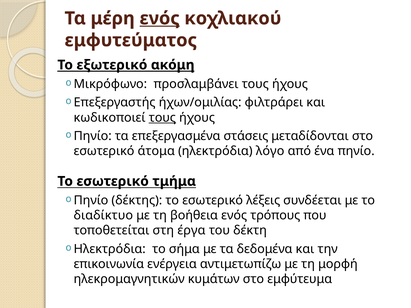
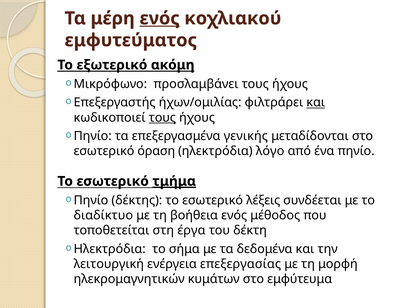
και at (316, 103) underline: none -> present
στάσεις: στάσεις -> γενικής
άτομα: άτομα -> όραση
τμήμα underline: none -> present
τρόπους: τρόπους -> μέθοδος
επικοινωνία: επικοινωνία -> λειτουργική
αντιμετωπίζω: αντιμετωπίζω -> επεξεργασίας
